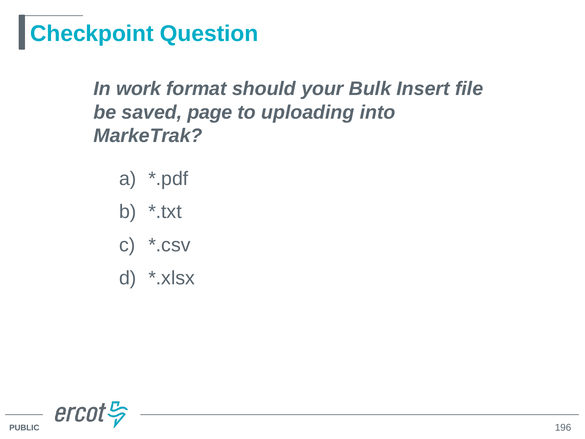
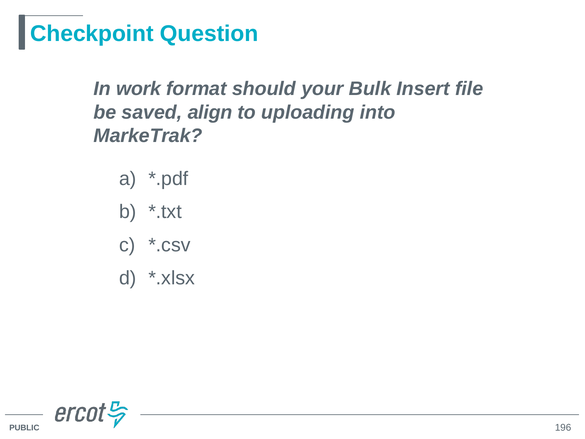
page: page -> align
